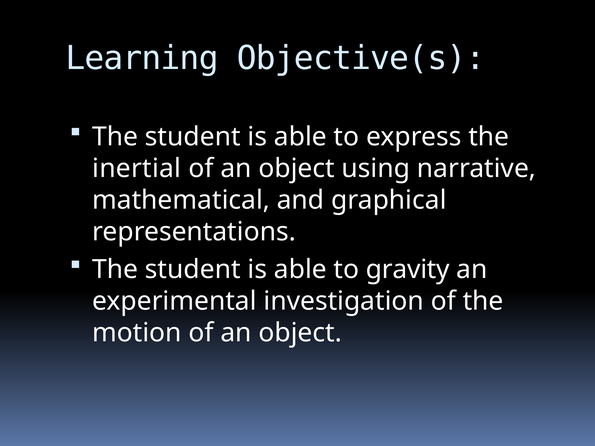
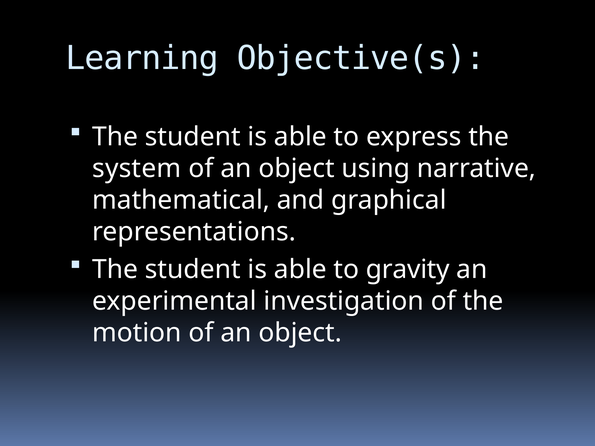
inertial: inertial -> system
